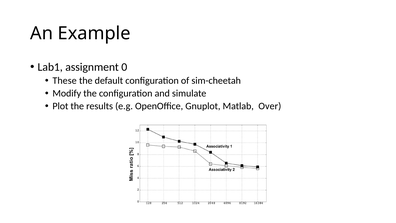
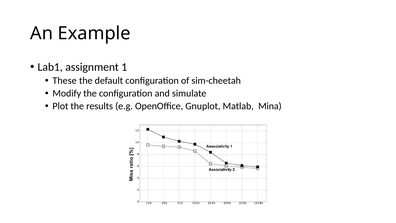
0: 0 -> 1
Over: Over -> Mina
